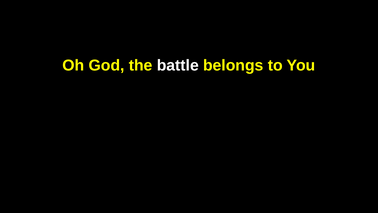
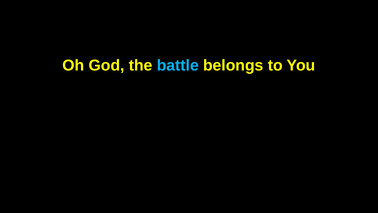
battle colour: white -> light blue
